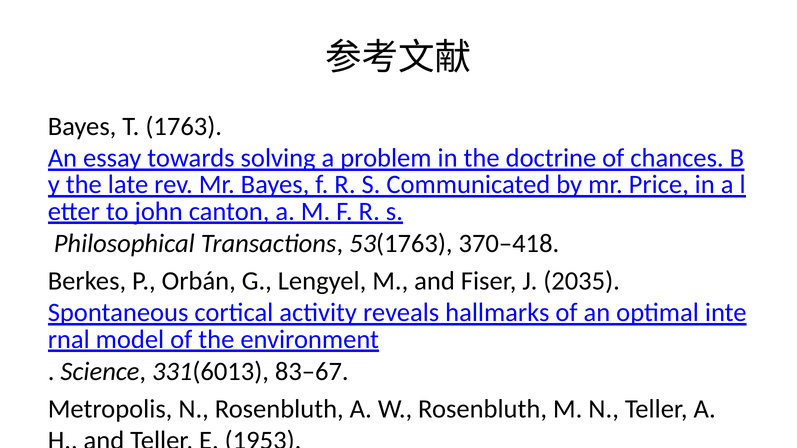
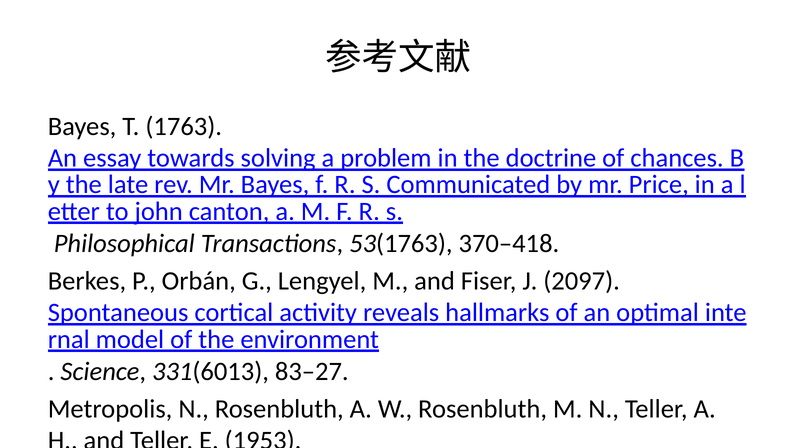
2035: 2035 -> 2097
83–67: 83–67 -> 83–27
